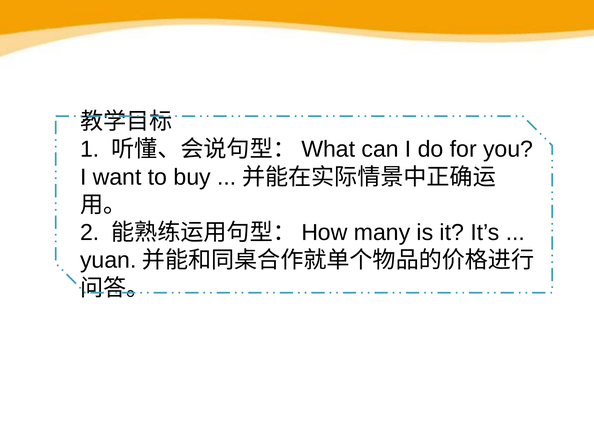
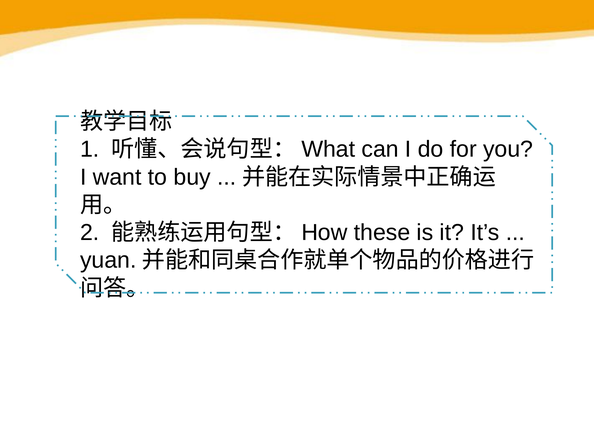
many: many -> these
